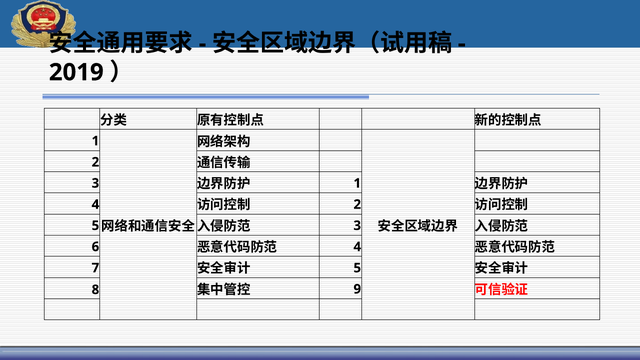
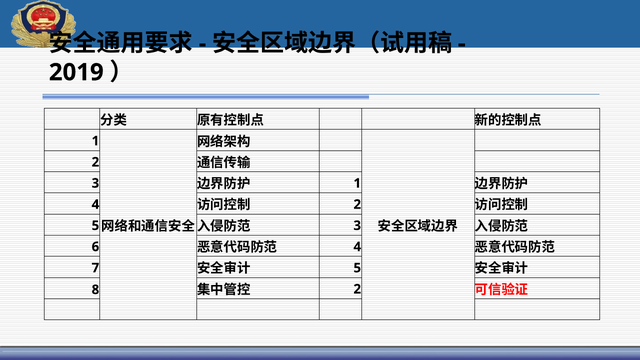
9 at (357, 289): 9 -> 2
